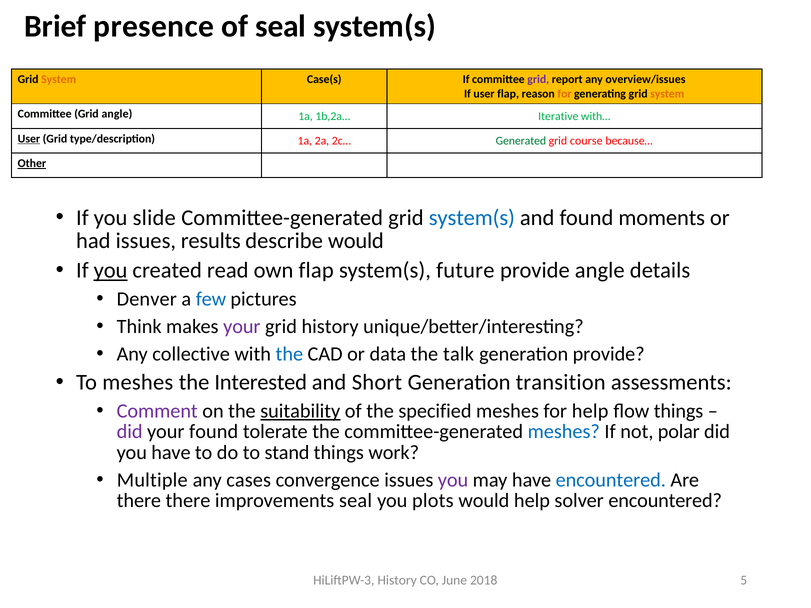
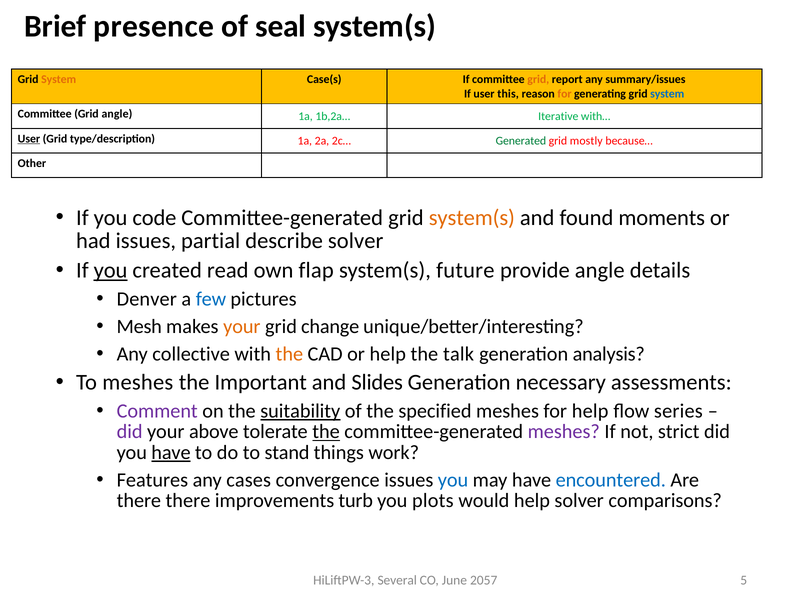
grid at (538, 79) colour: purple -> orange
overview/issues: overview/issues -> summary/issues
user flap: flap -> this
system at (667, 94) colour: orange -> blue
course: course -> mostly
Other underline: present -> none
slide: slide -> code
system(s at (472, 218) colour: blue -> orange
results: results -> partial
describe would: would -> solver
Think: Think -> Mesh
your at (242, 327) colour: purple -> orange
grid history: history -> change
the at (289, 354) colour: blue -> orange
or data: data -> help
generation provide: provide -> analysis
Interested: Interested -> Important
Short: Short -> Slides
transition: transition -> necessary
flow things: things -> series
your found: found -> above
the at (326, 432) underline: none -> present
meshes at (564, 432) colour: blue -> purple
polar: polar -> strict
have at (171, 453) underline: none -> present
Multiple: Multiple -> Features
you at (453, 480) colour: purple -> blue
improvements seal: seal -> turb
solver encountered: encountered -> comparisons
HiLiftPW-3 History: History -> Several
2018: 2018 -> 2057
